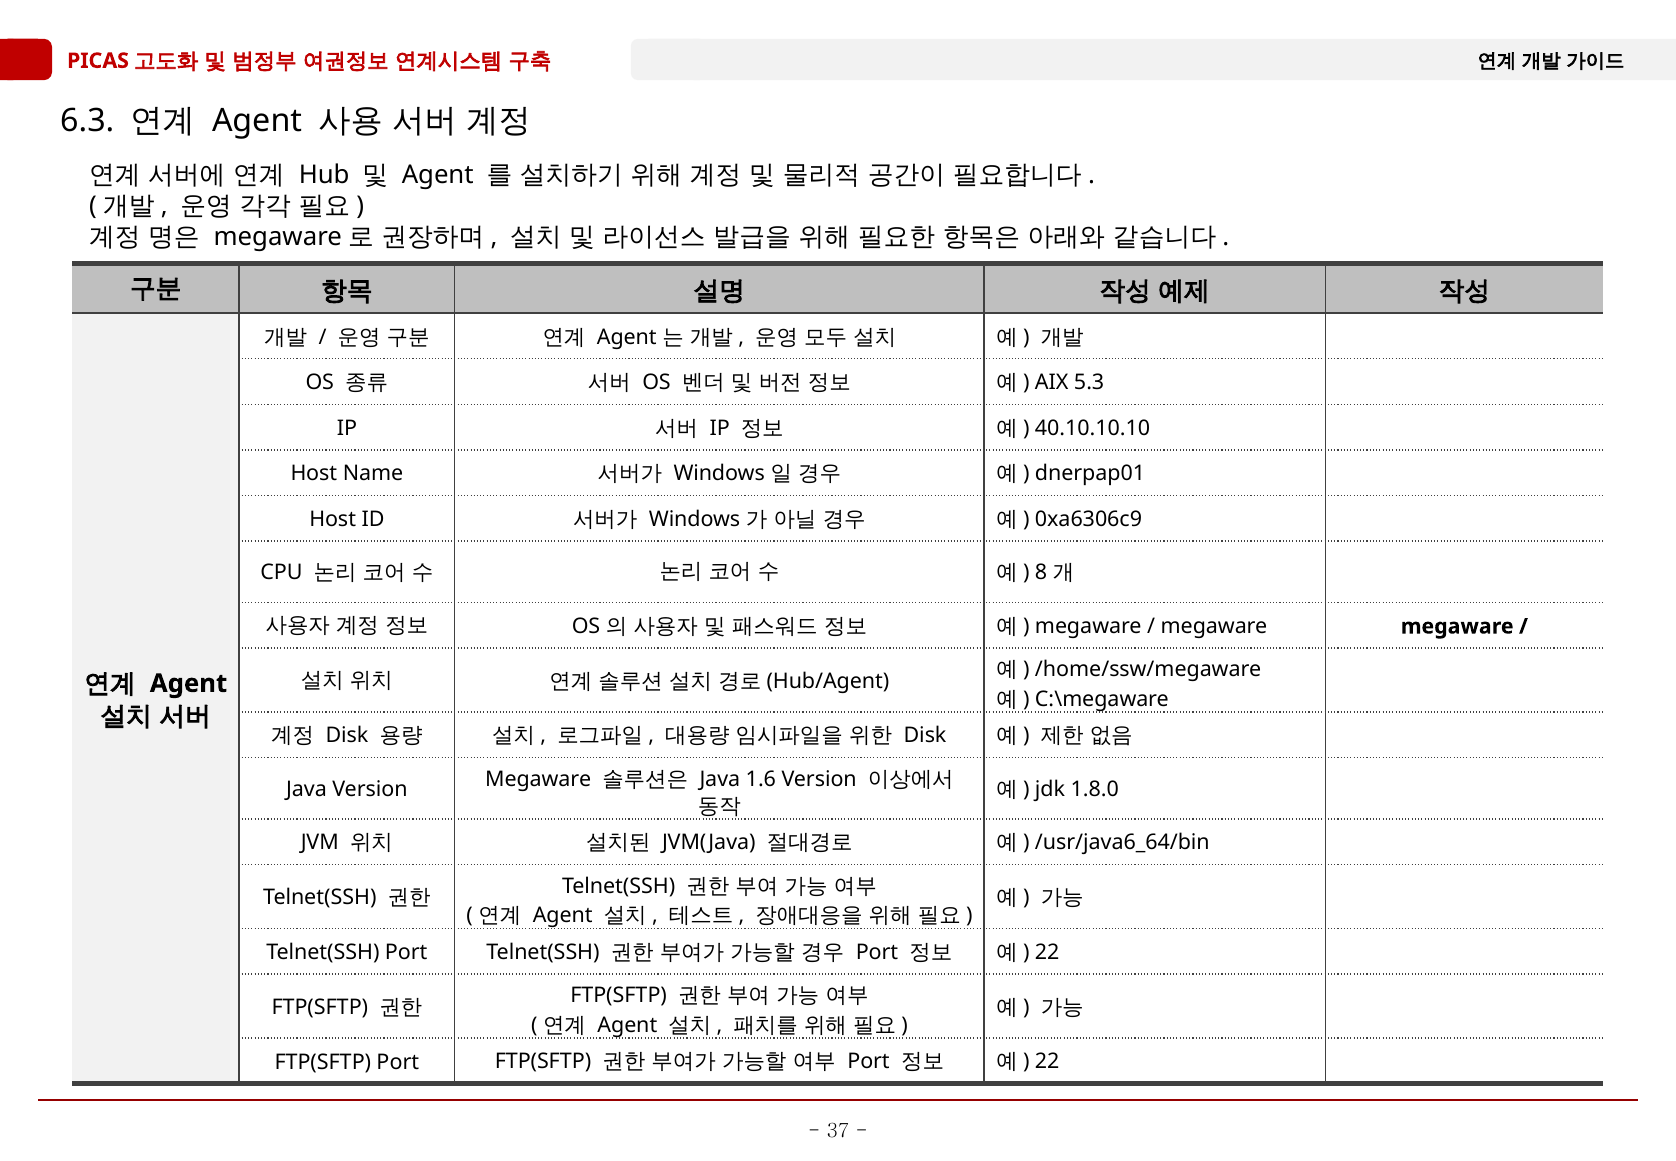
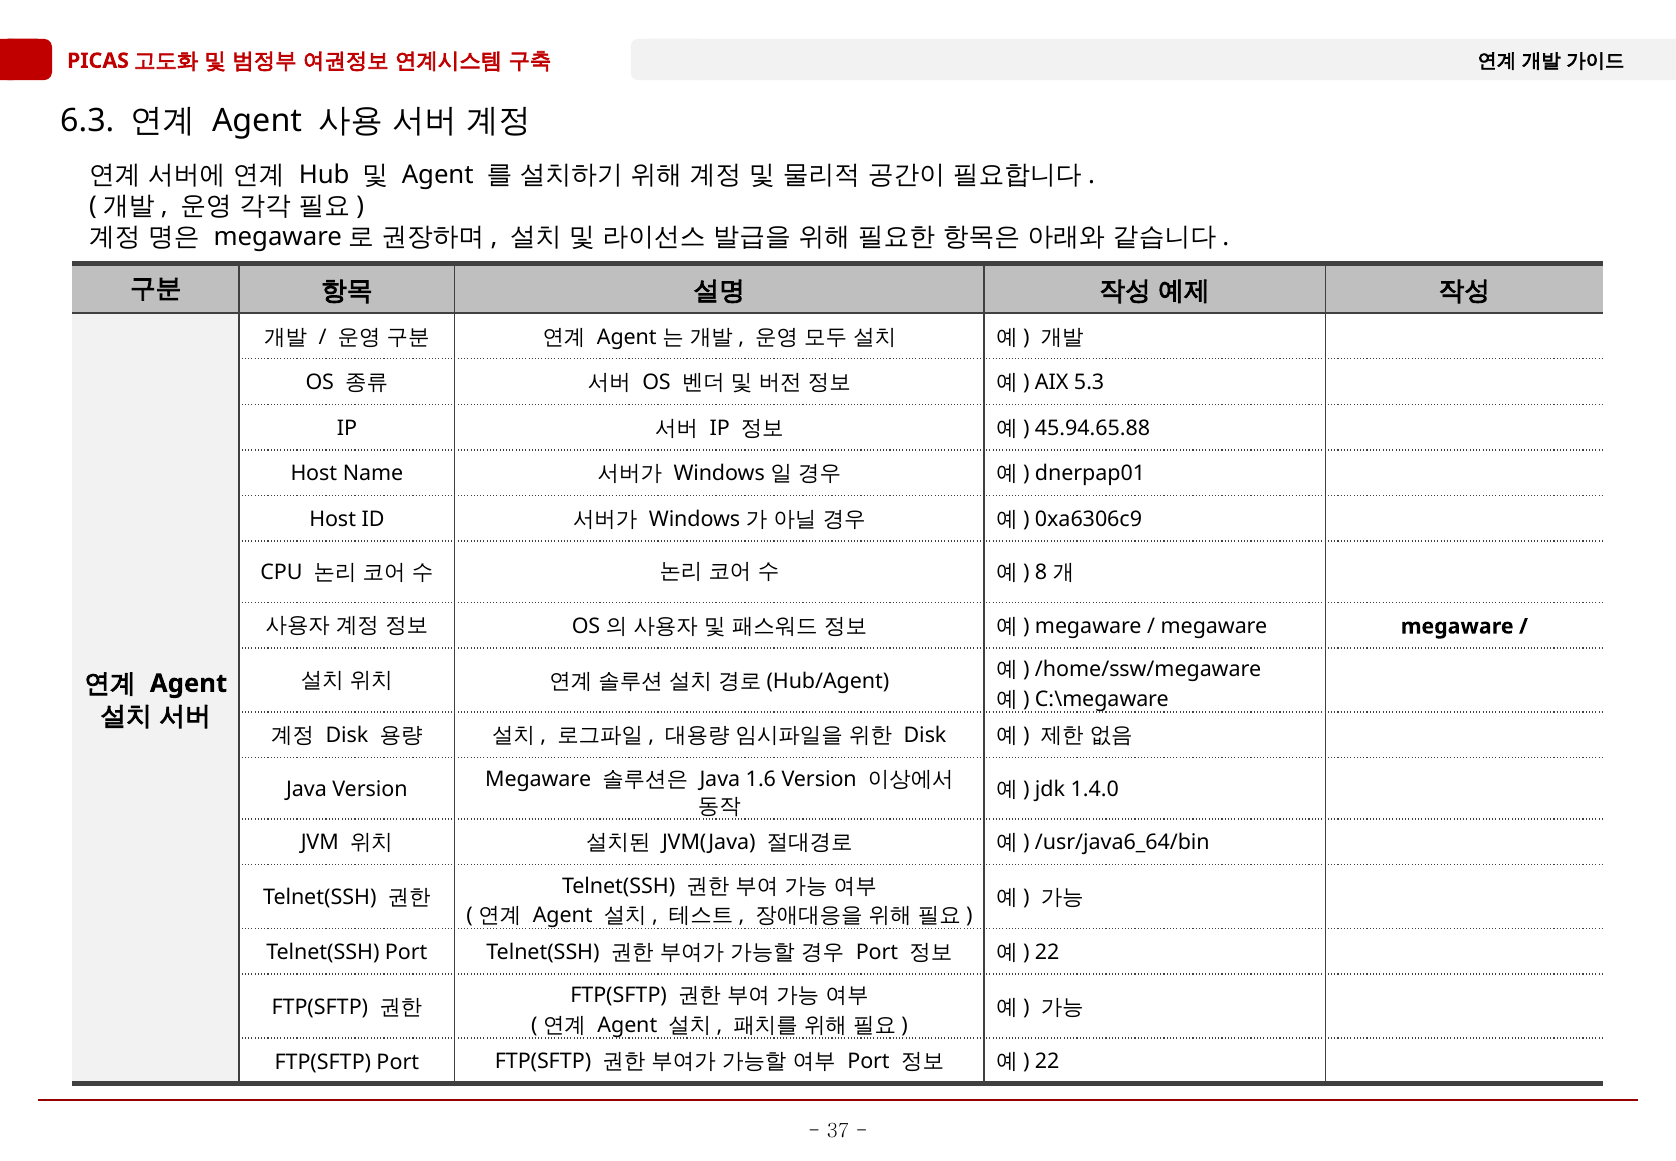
40.10.10.10: 40.10.10.10 -> 45.94.65.88
1.8.0: 1.8.0 -> 1.4.0
